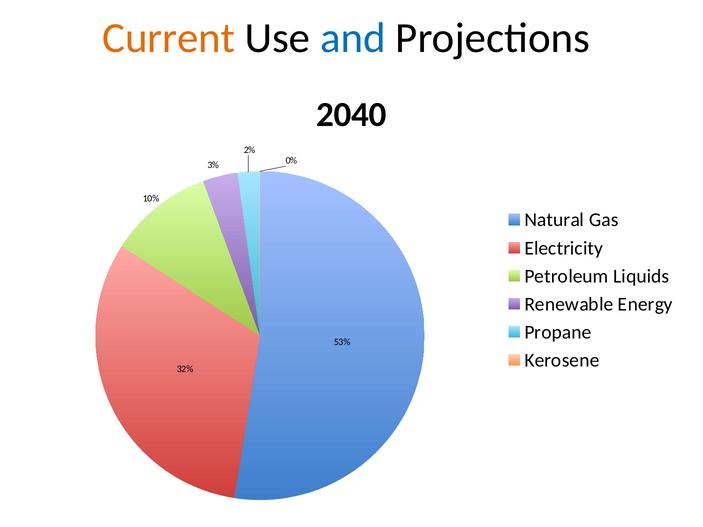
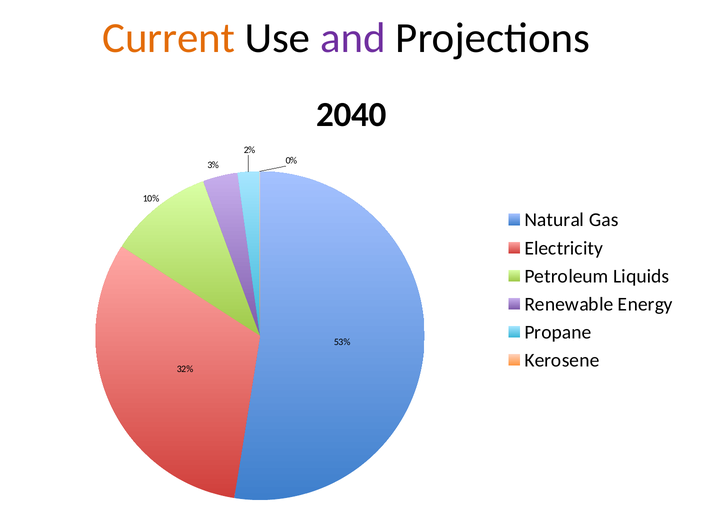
and colour: blue -> purple
